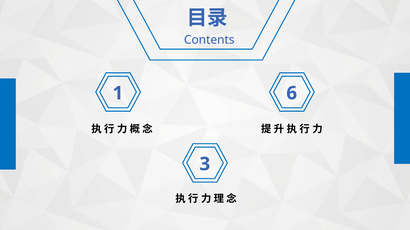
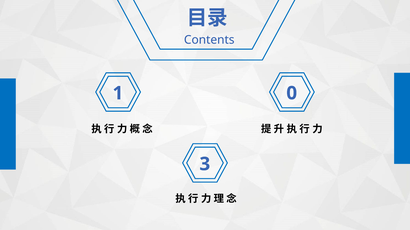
6: 6 -> 0
